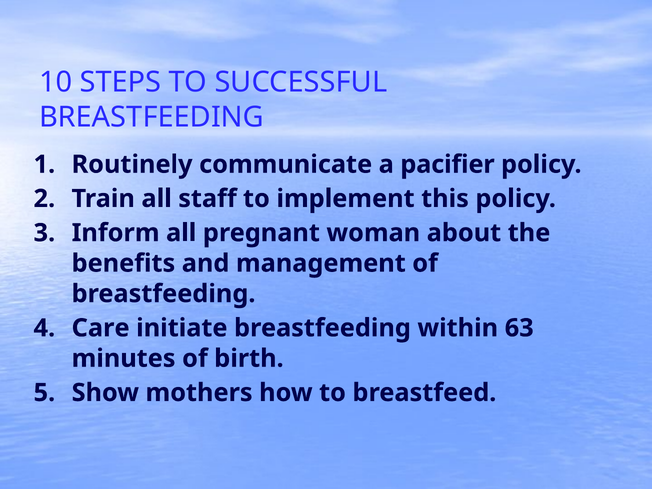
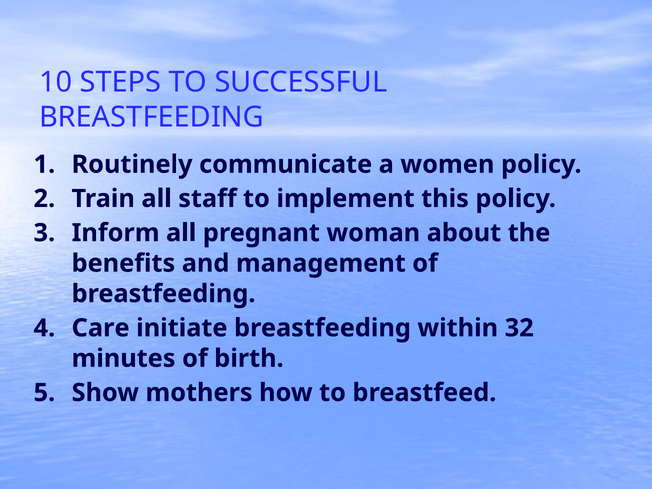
pacifier: pacifier -> women
63: 63 -> 32
